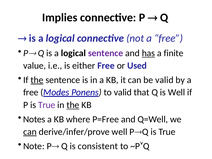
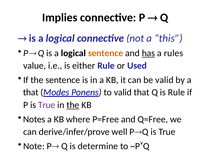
not a free: free -> this
sentence at (106, 53) colour: purple -> orange
finite: finite -> rules
either Free: Free -> Rule
the at (37, 80) underline: present -> none
free at (31, 92): free -> that
is Well: Well -> Rule
Q=Well: Q=Well -> Q=Free
can at (30, 132) underline: present -> none
consistent: consistent -> determine
